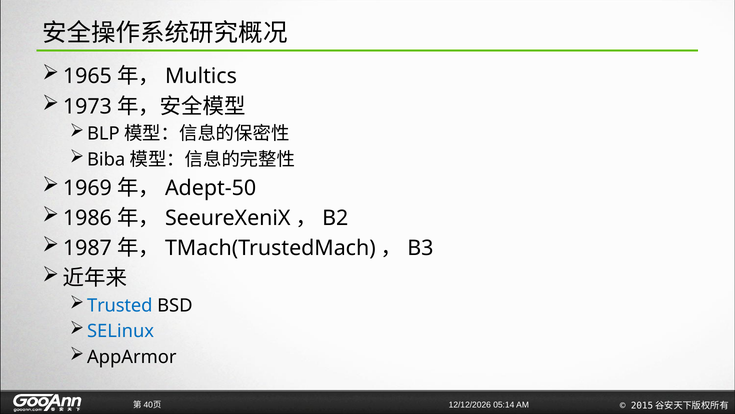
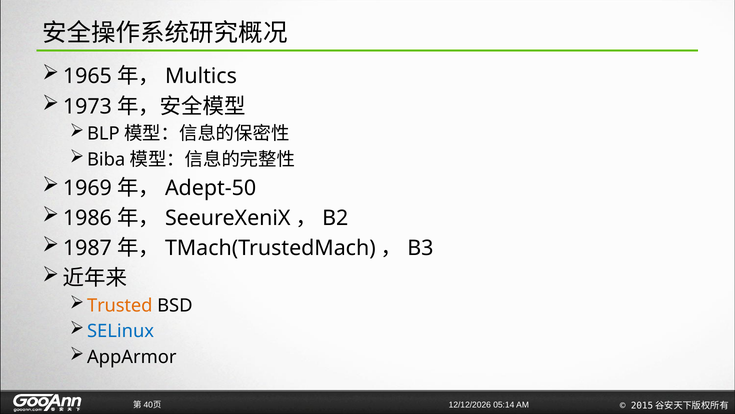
Trusted colour: blue -> orange
